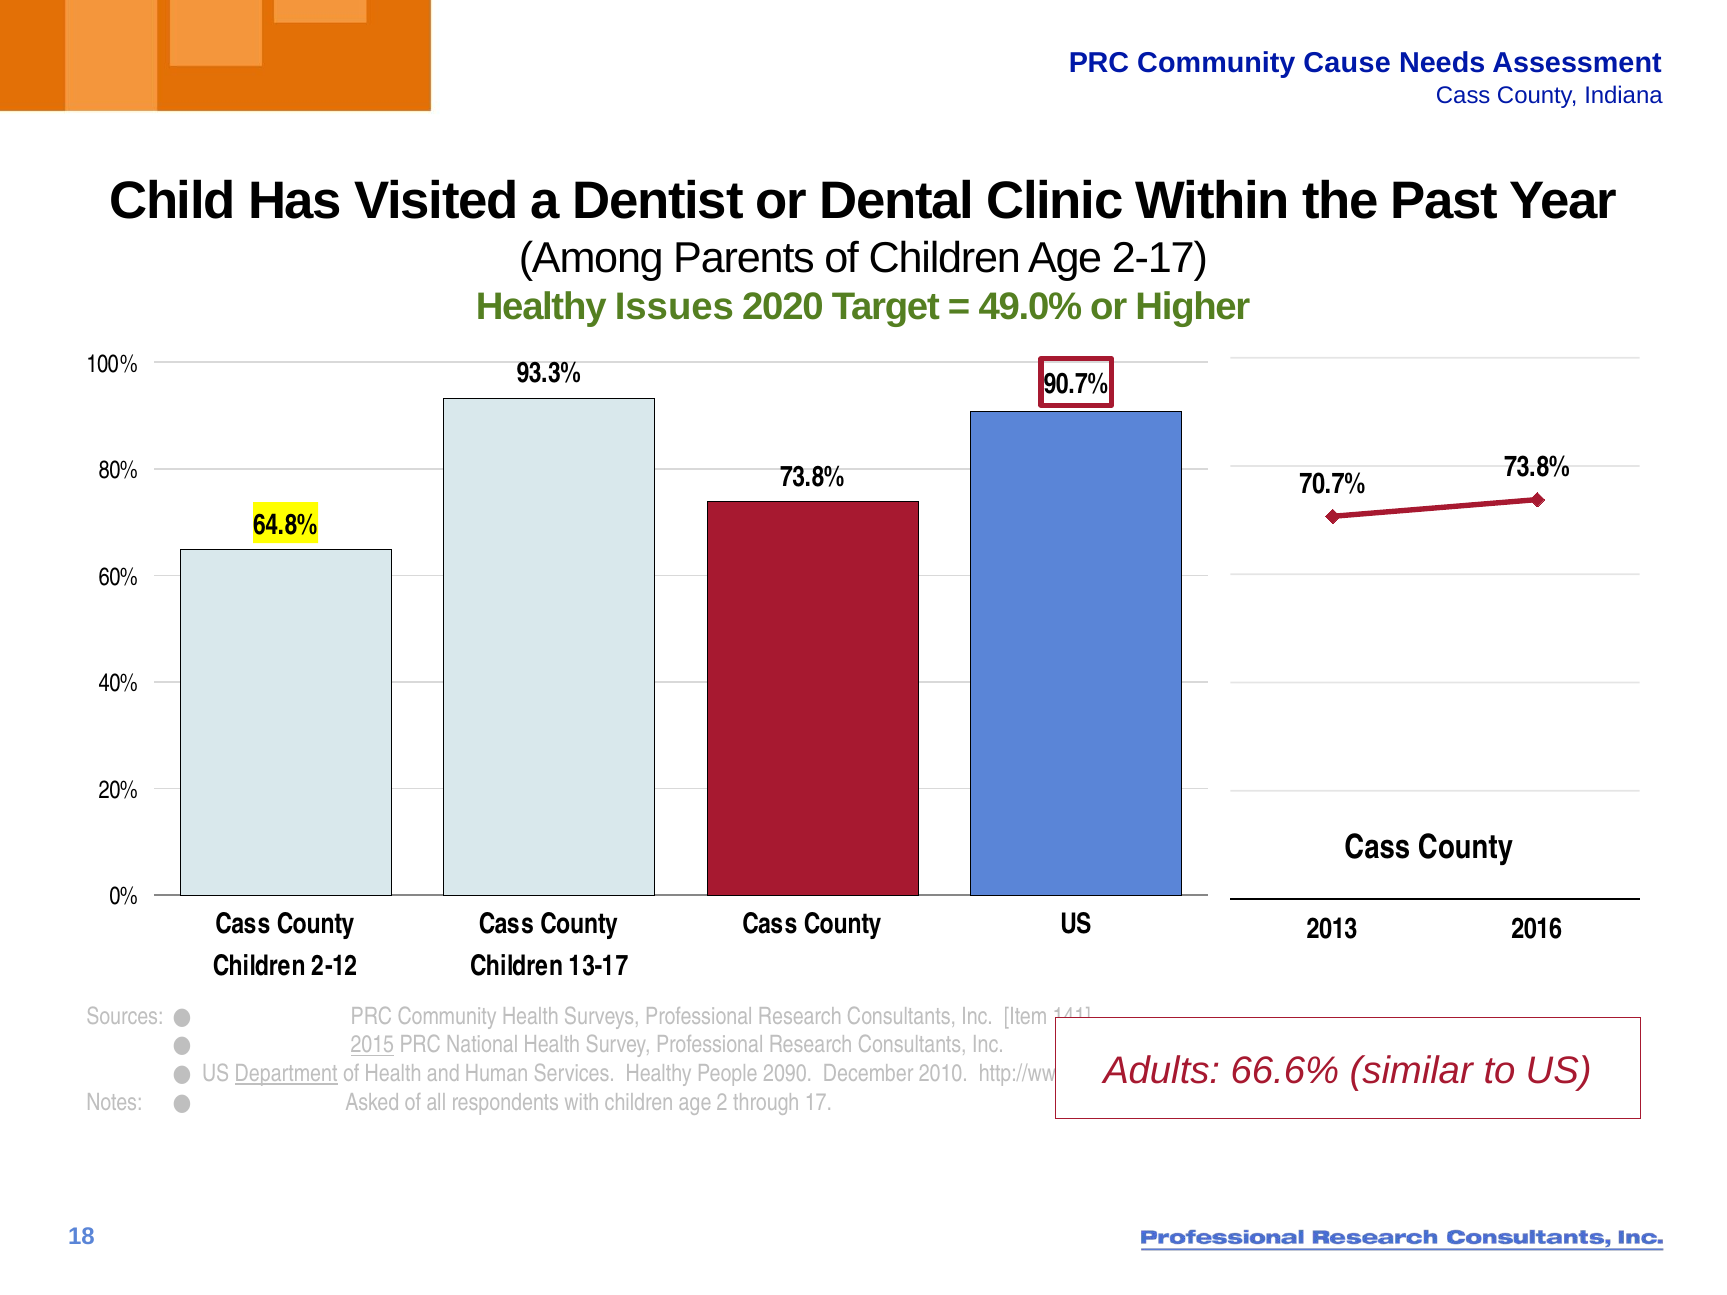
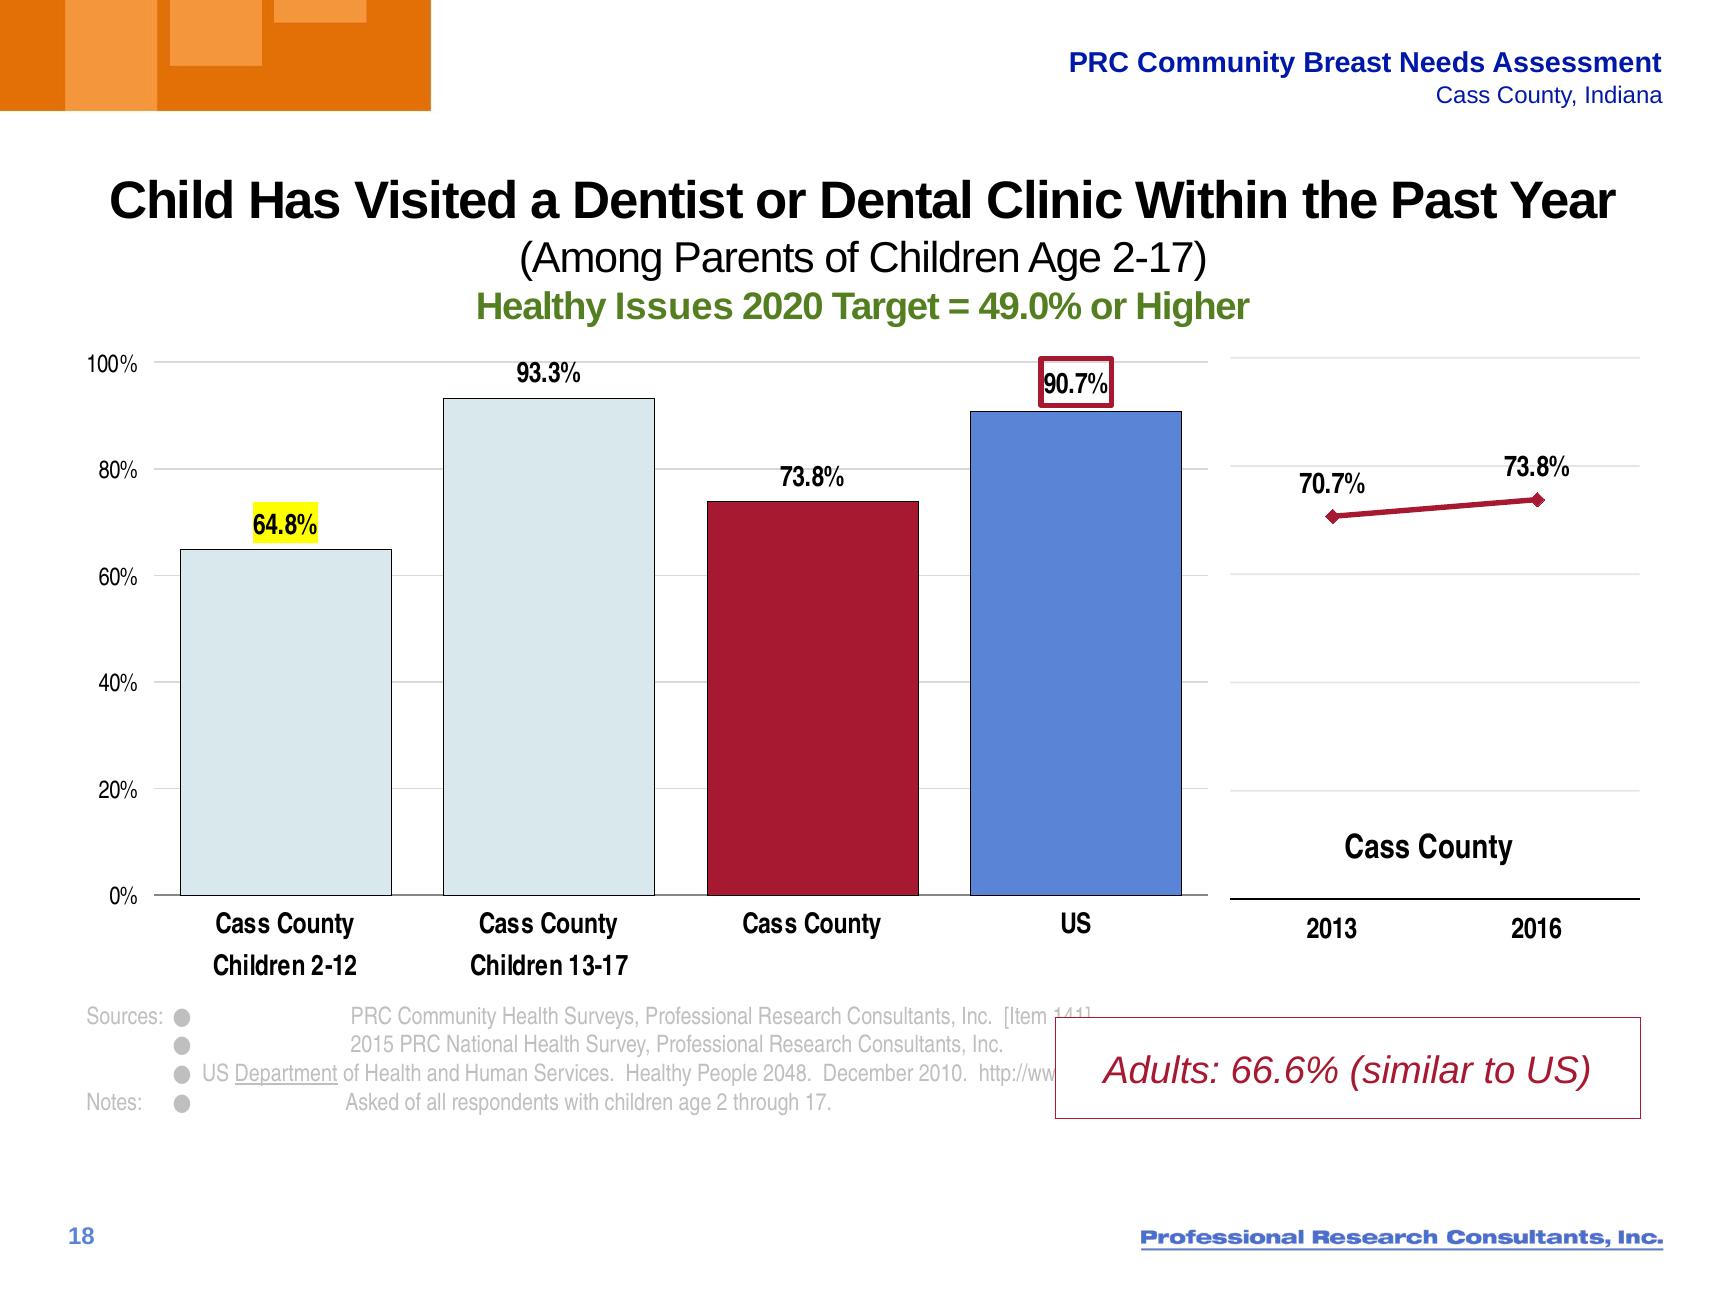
Cause: Cause -> Breast
2015 underline: present -> none
2090: 2090 -> 2048
